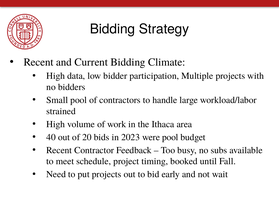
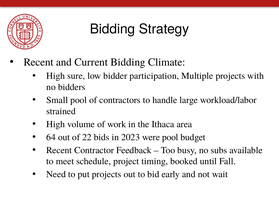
data: data -> sure
40: 40 -> 64
20: 20 -> 22
